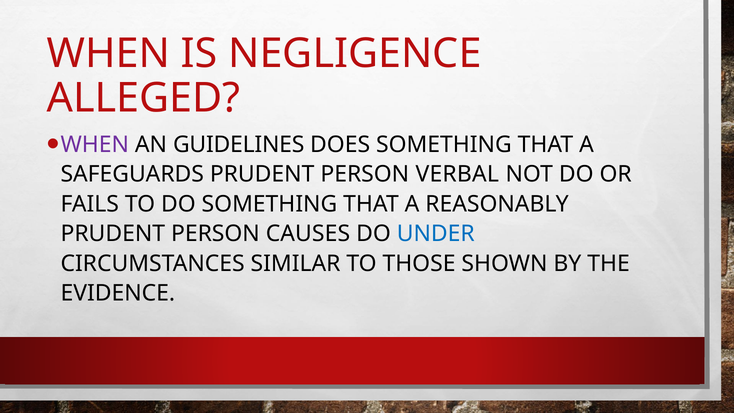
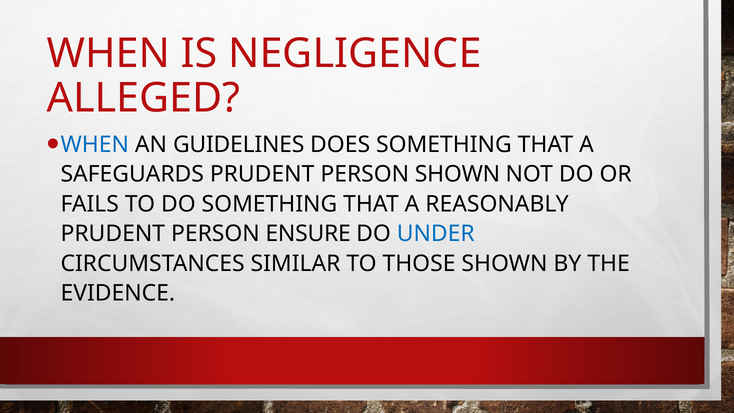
WHEN at (95, 145) colour: purple -> blue
PERSON VERBAL: VERBAL -> SHOWN
CAUSES: CAUSES -> ENSURE
